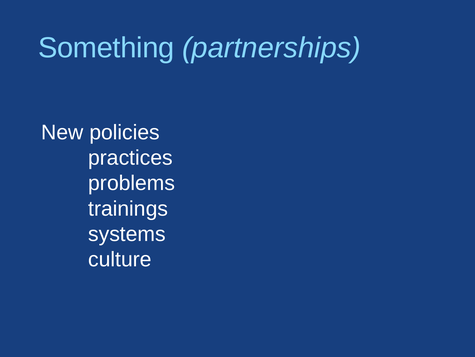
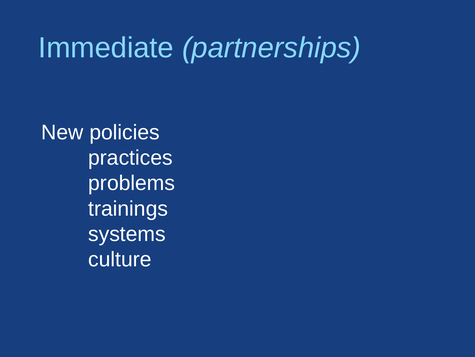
Something: Something -> Immediate
